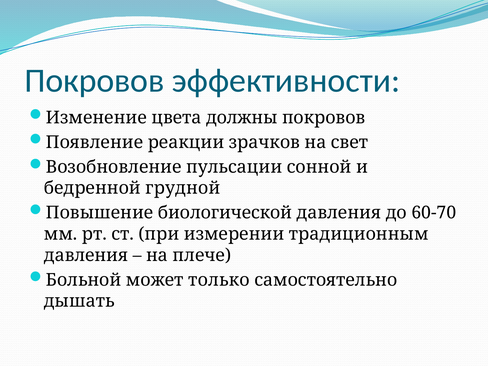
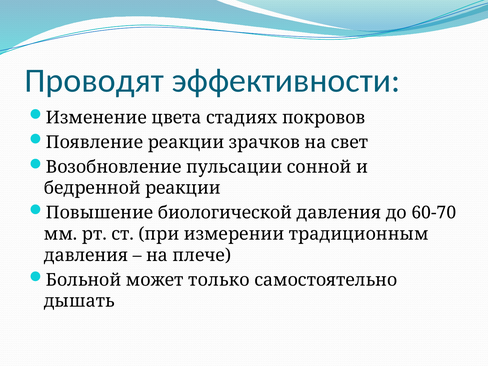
Покровов at (94, 81): Покровов -> Проводят
должны: должны -> стадиях
бедренной грудной: грудной -> реакции
